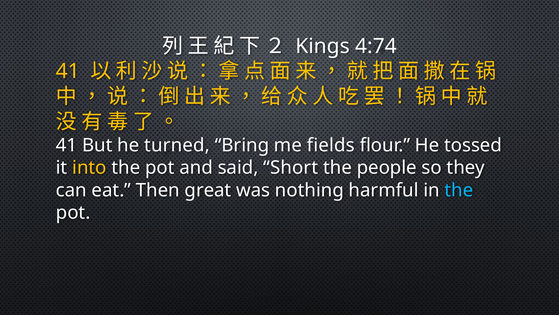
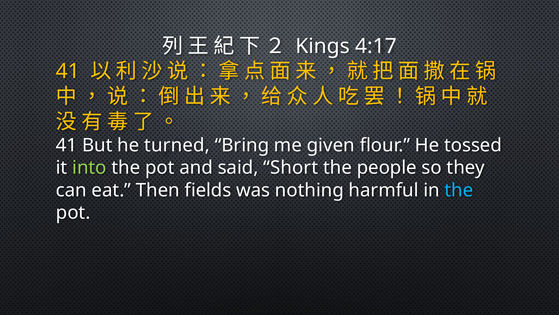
4:74: 4:74 -> 4:17
fields: fields -> given
into colour: yellow -> light green
great: great -> fields
